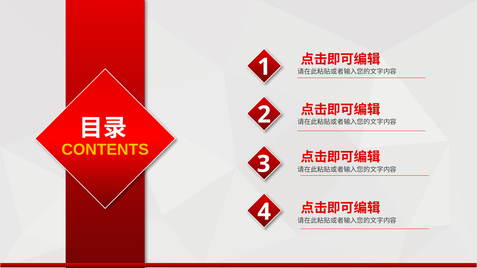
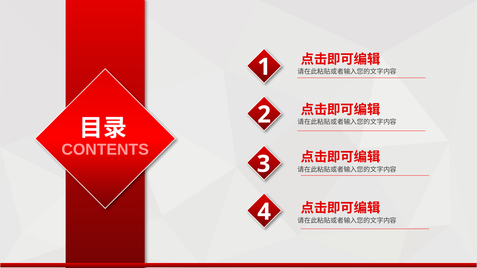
CONTENTS colour: yellow -> pink
